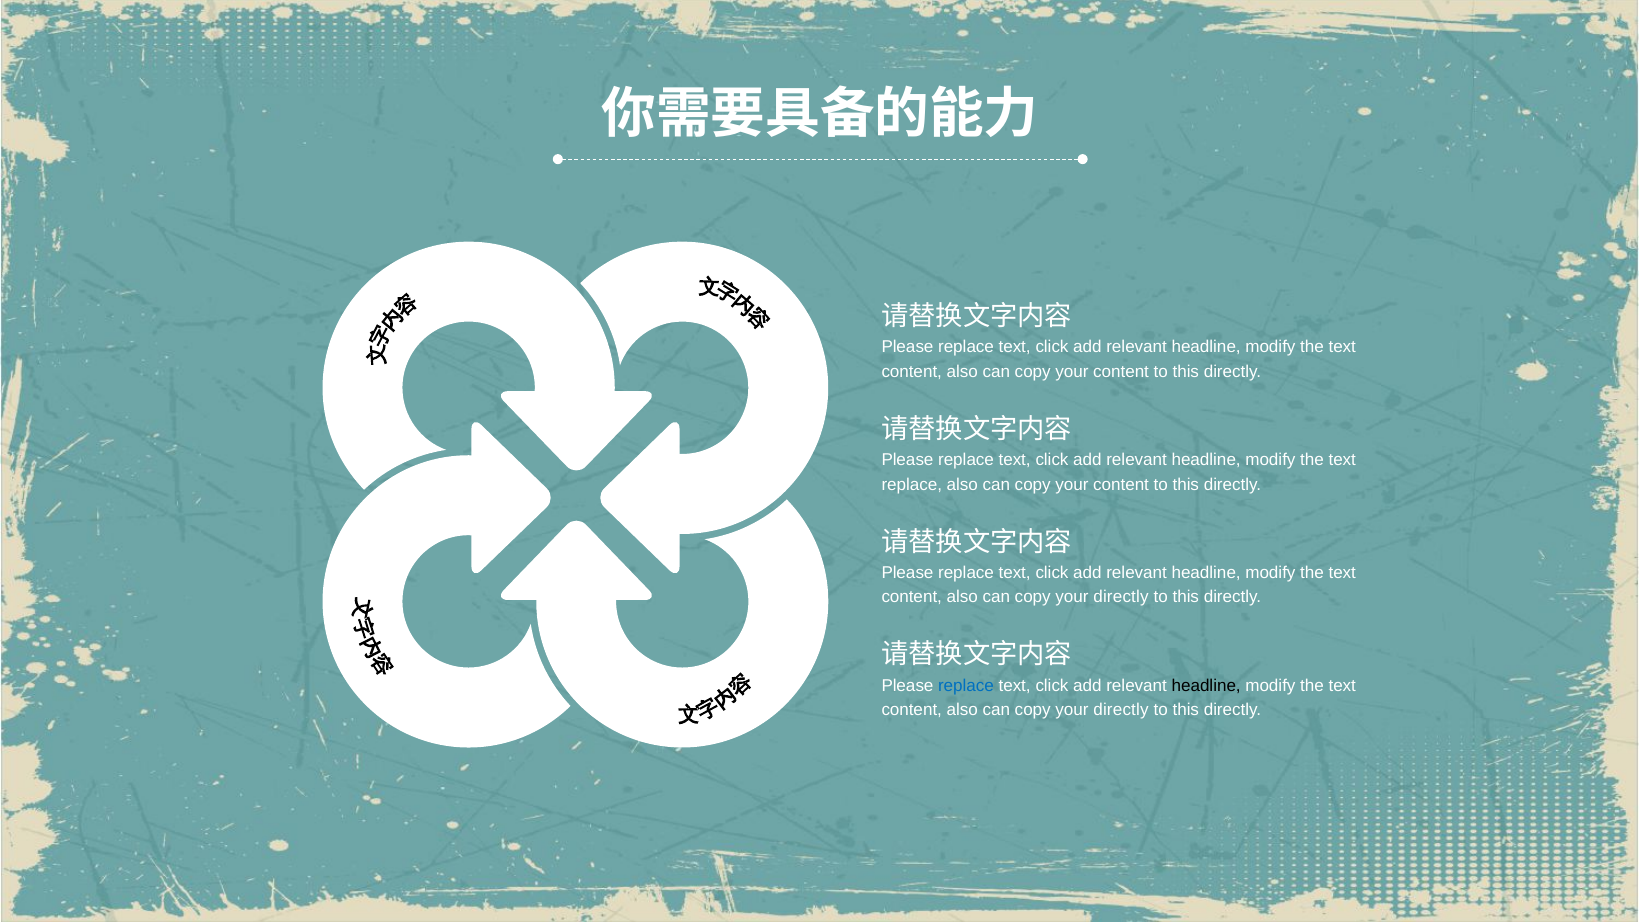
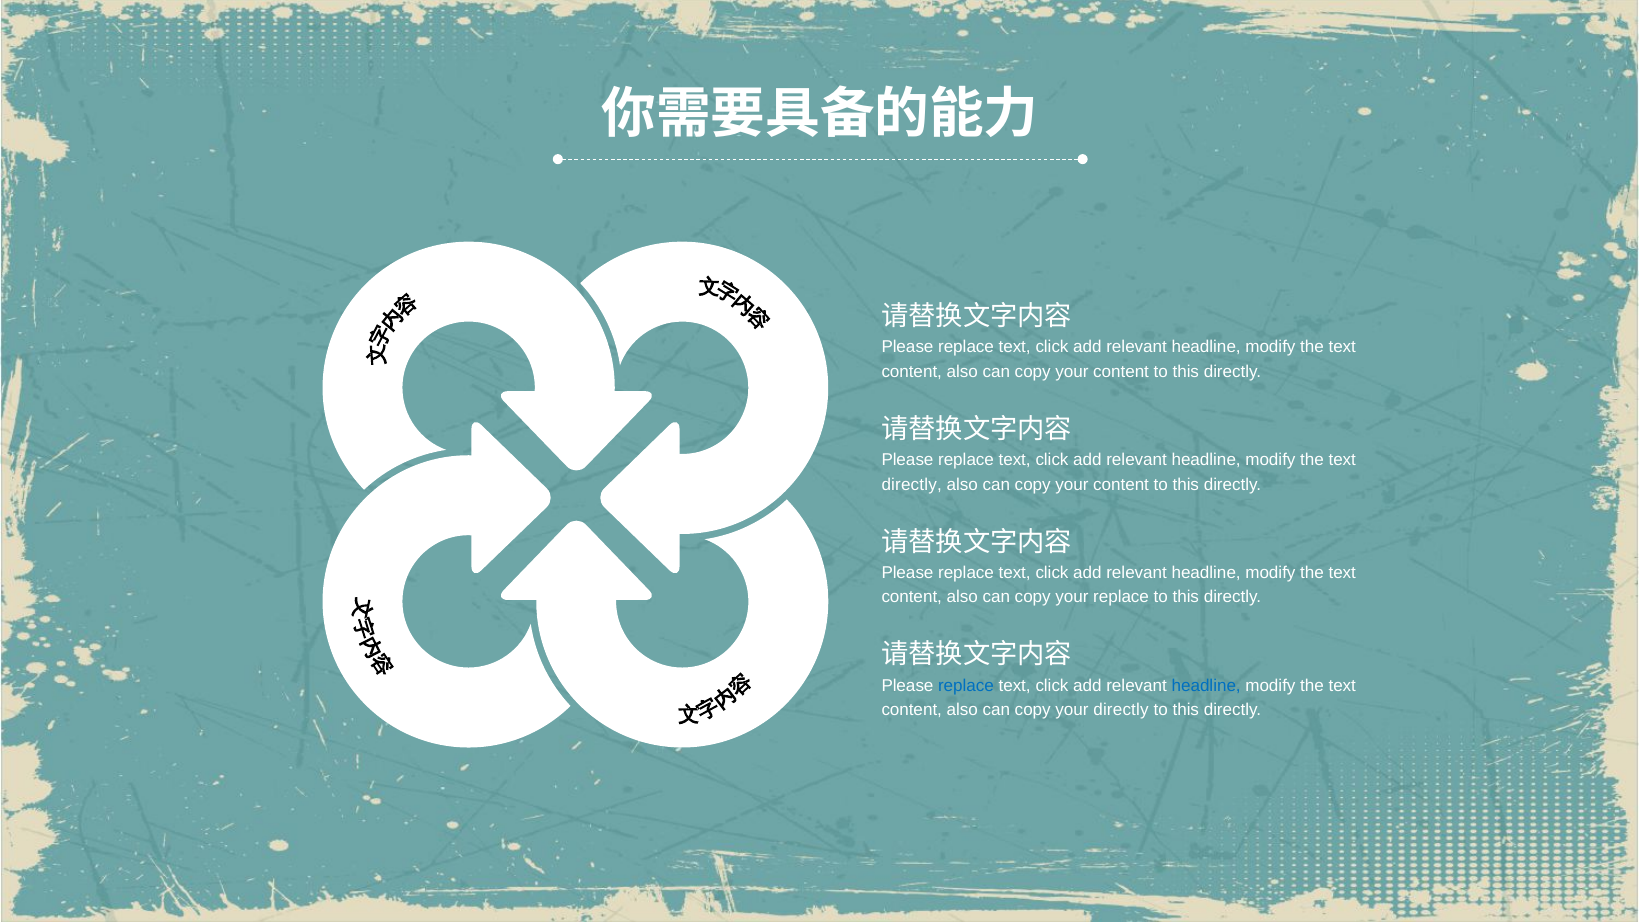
replace at (912, 485): replace -> directly
directly at (1121, 597): directly -> replace
headline at (1206, 685) colour: black -> blue
